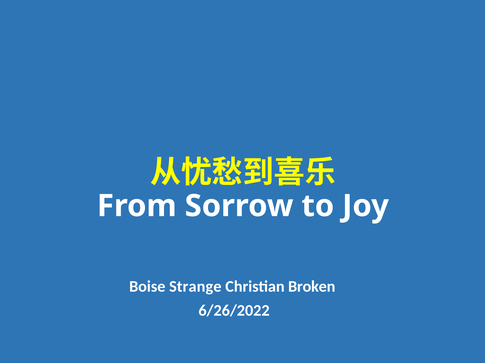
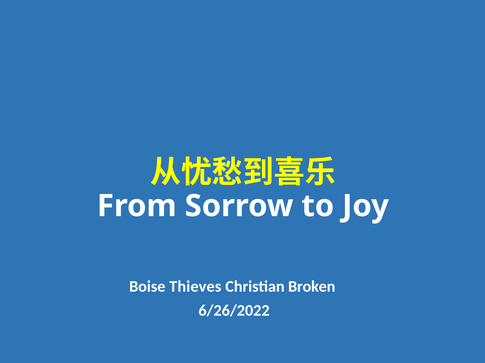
Strange: Strange -> Thieves
